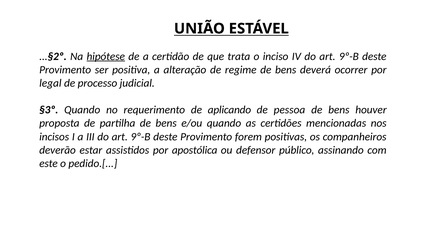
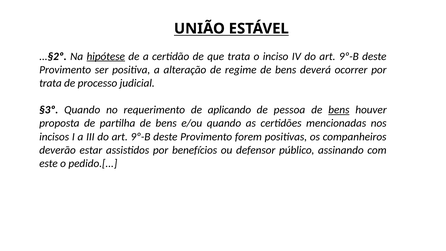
legal at (50, 83): legal -> trata
bens at (339, 110) underline: none -> present
apostólica: apostólica -> benefícios
